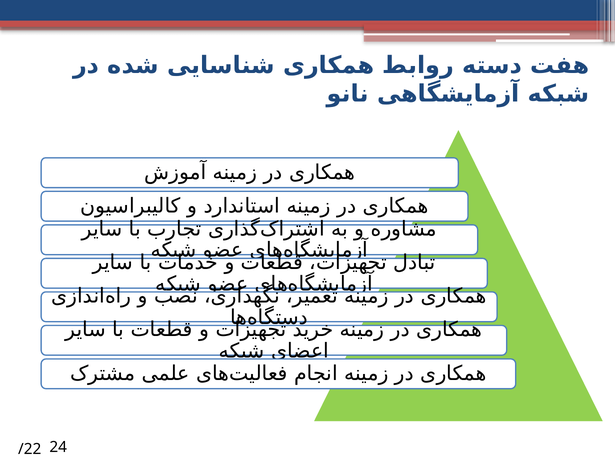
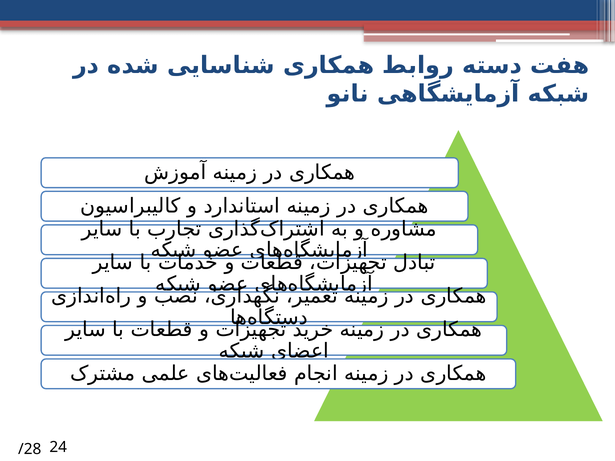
/22: /22 -> /28
